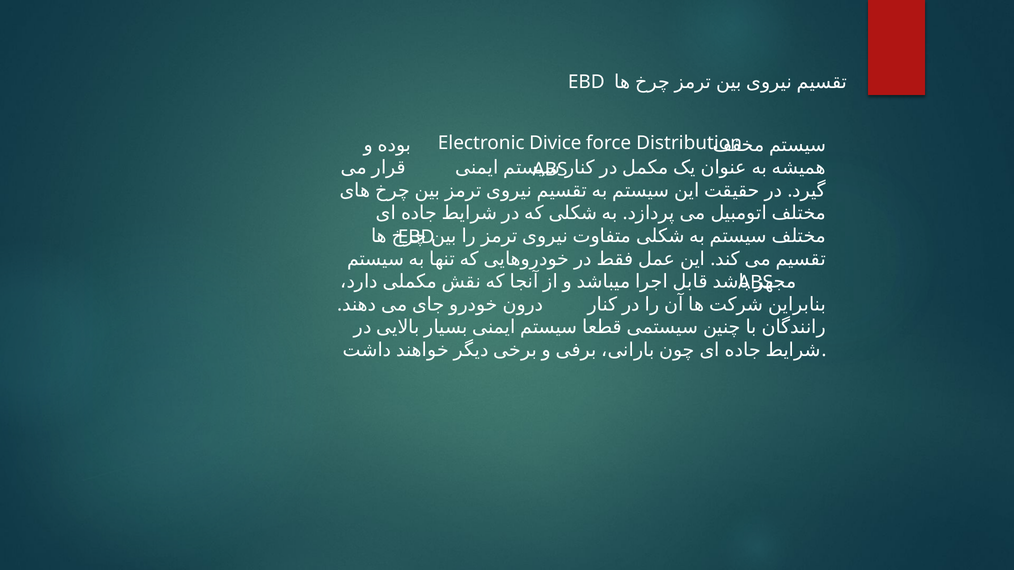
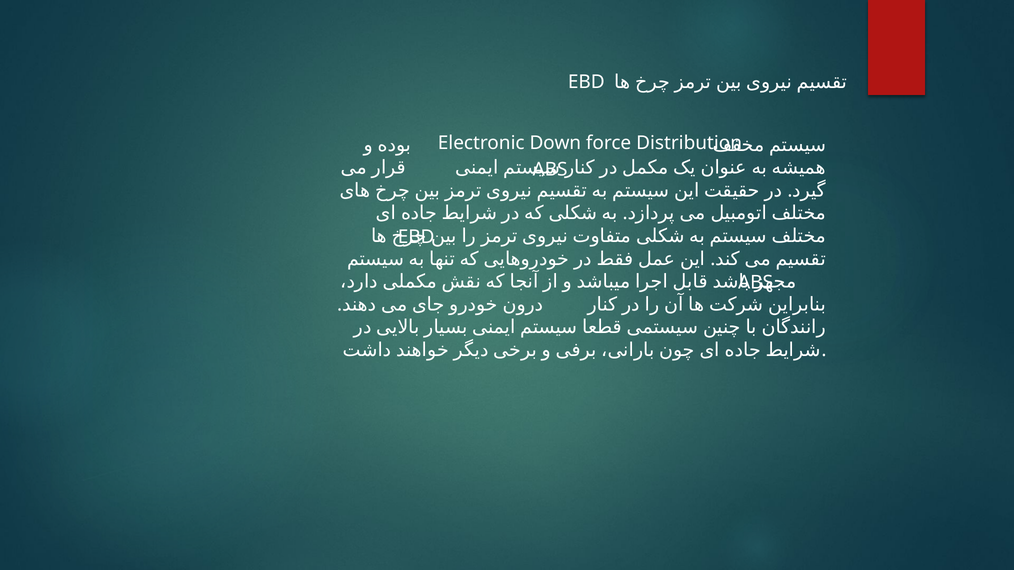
Divice: Divice -> Down
